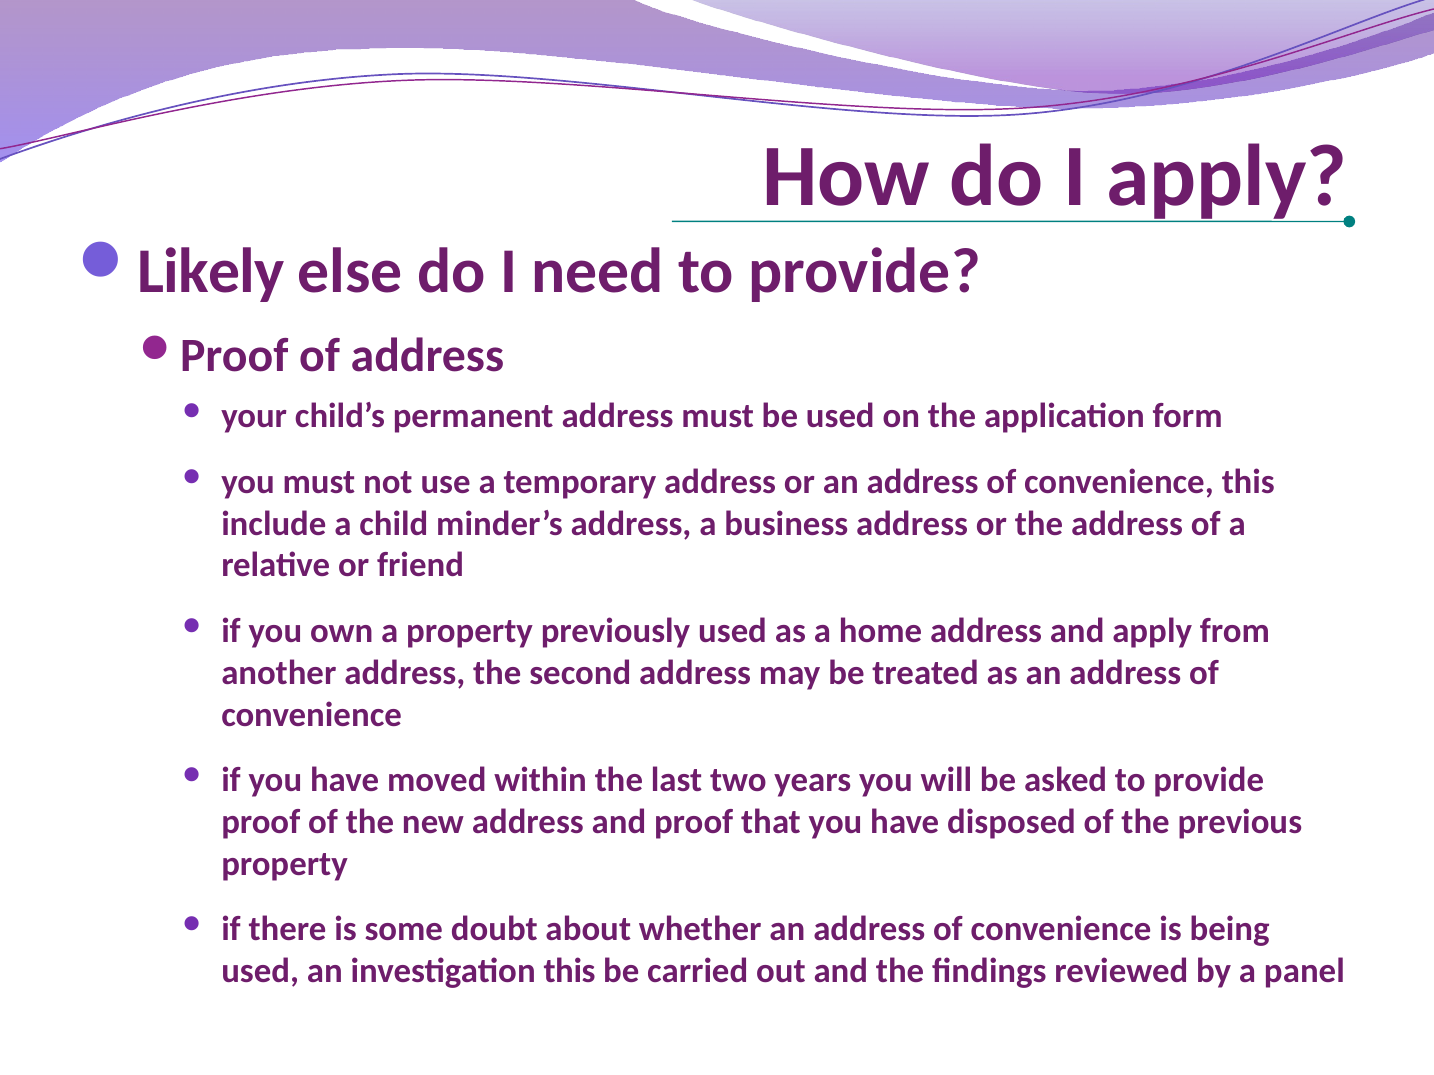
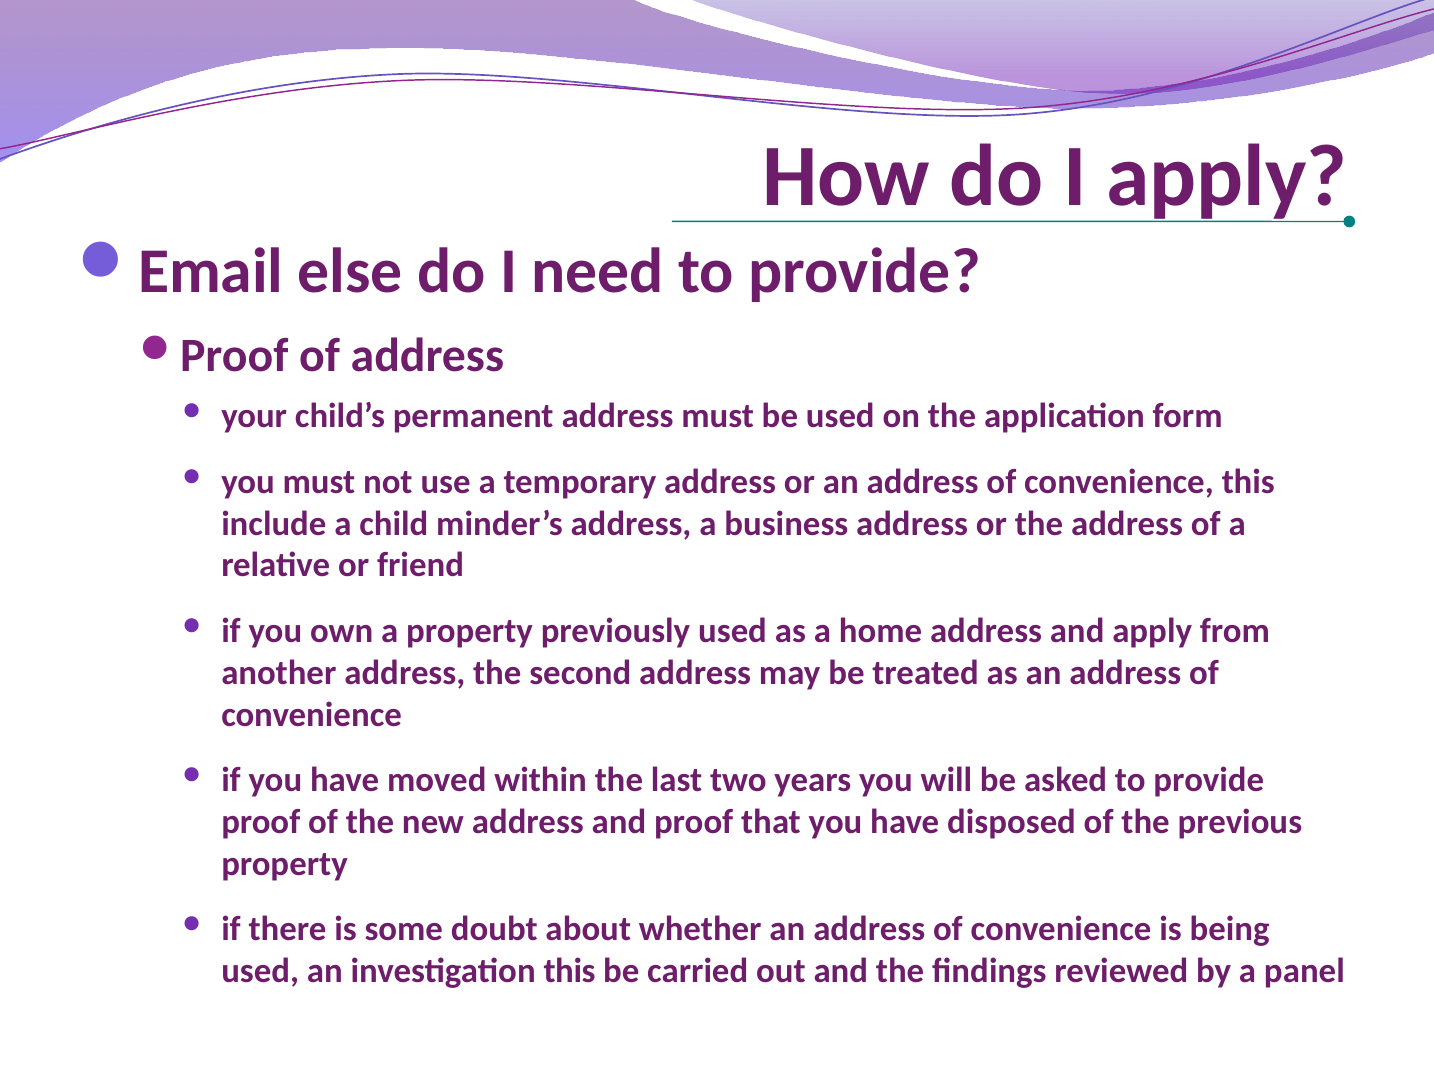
Likely: Likely -> Email
